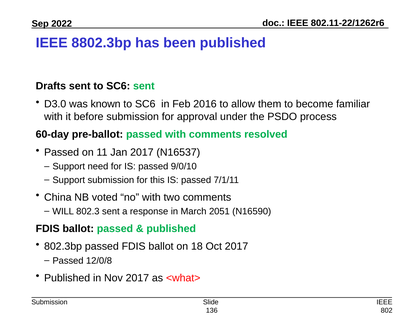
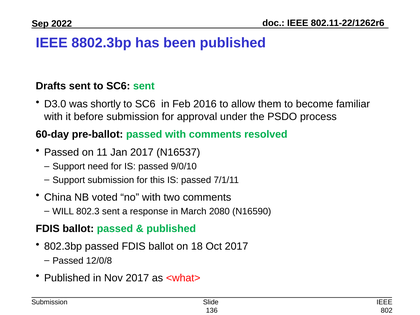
known: known -> shortly
2051: 2051 -> 2080
